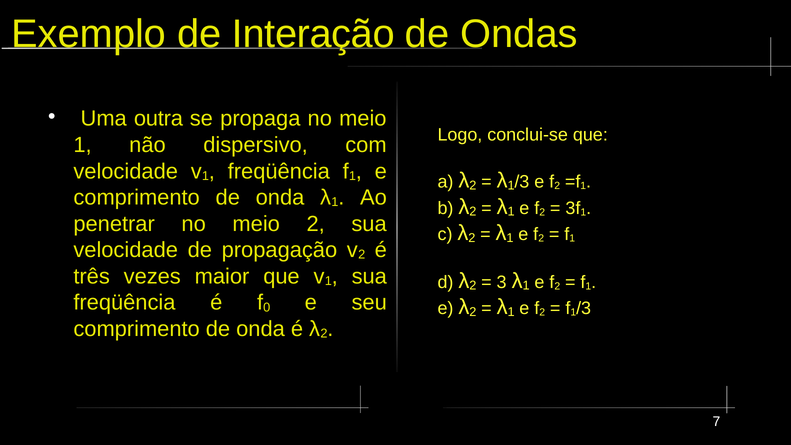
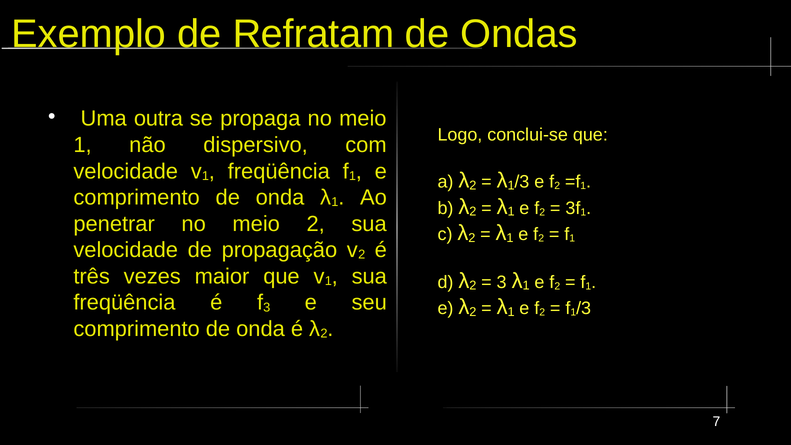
Interação: Interação -> Refratam
0 at (267, 307): 0 -> 3
